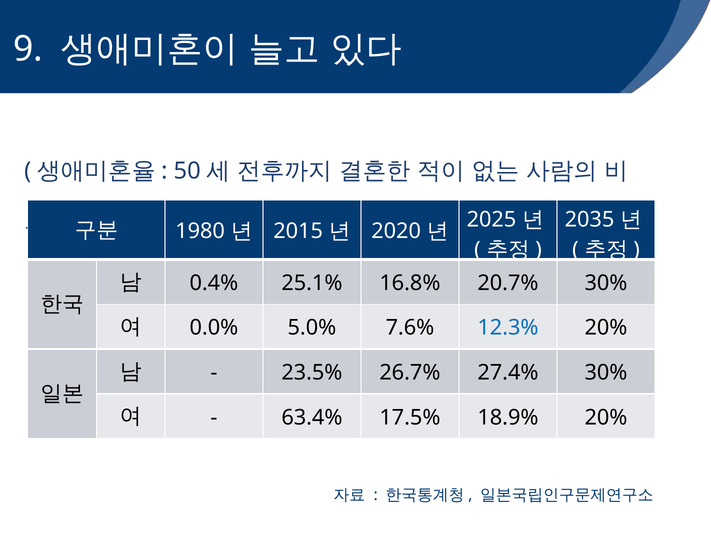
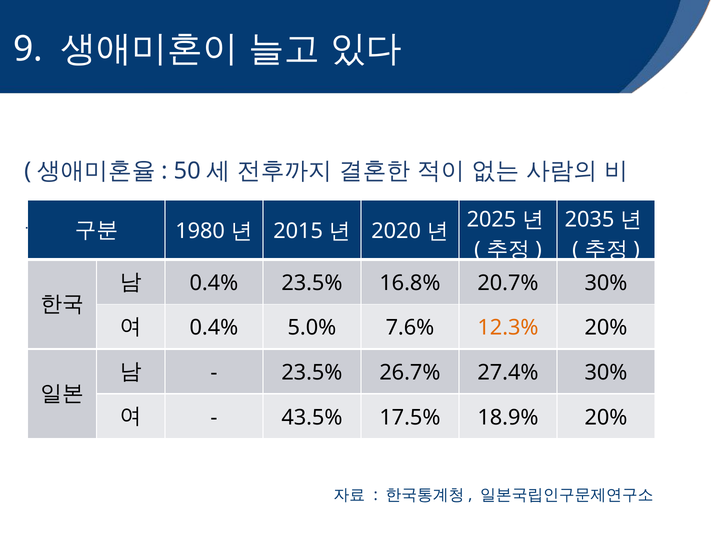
0.4% 25.1%: 25.1% -> 23.5%
0.0% at (214, 328): 0.0% -> 0.4%
12.3% colour: blue -> orange
63.4%: 63.4% -> 43.5%
